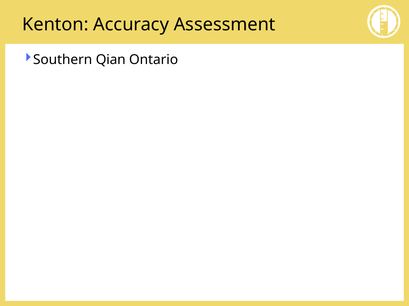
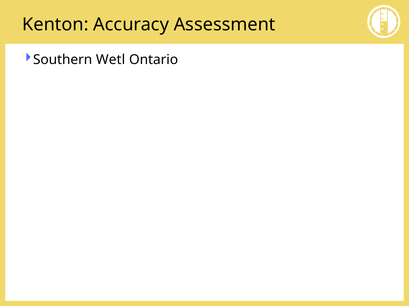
Qian: Qian -> Wetl
